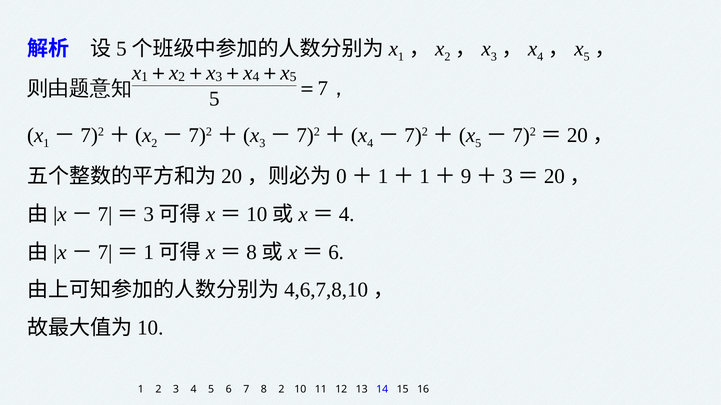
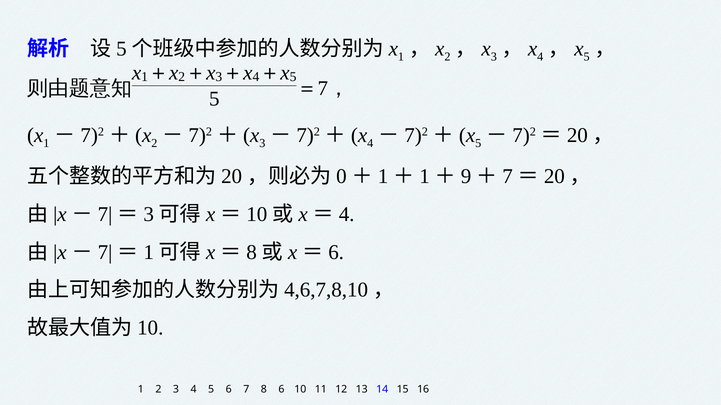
3 at (508, 177): 3 -> 7
8 2: 2 -> 6
